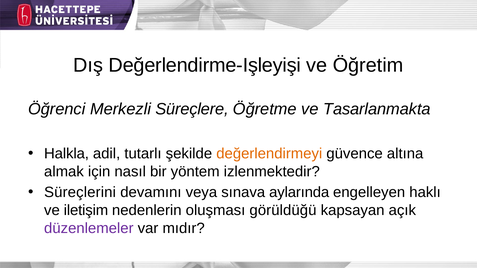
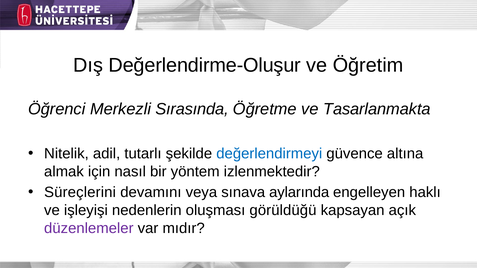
Değerlendirme-Işleyişi: Değerlendirme-Işleyişi -> Değerlendirme-Oluşur
Süreçlere: Süreçlere -> Sırasında
Halkla: Halkla -> Nitelik
değerlendirmeyi colour: orange -> blue
iletişim: iletişim -> işleyişi
